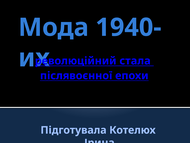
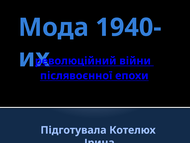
стала: стала -> війни
